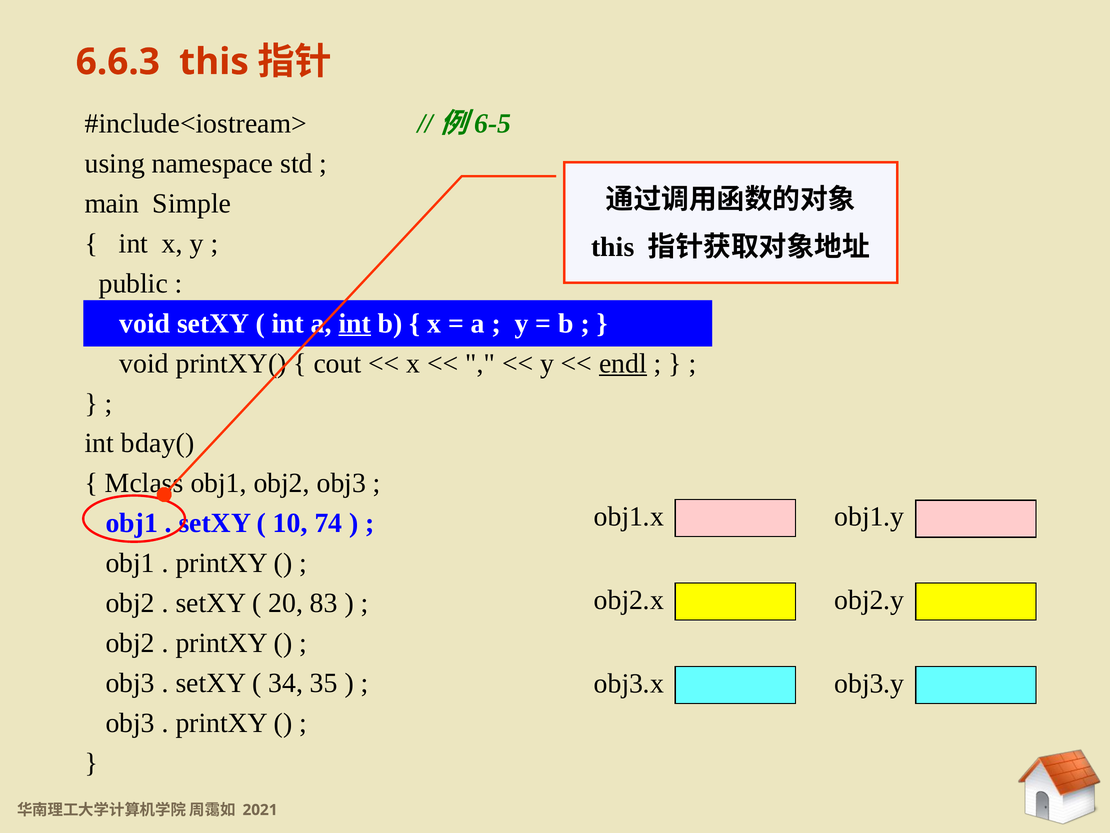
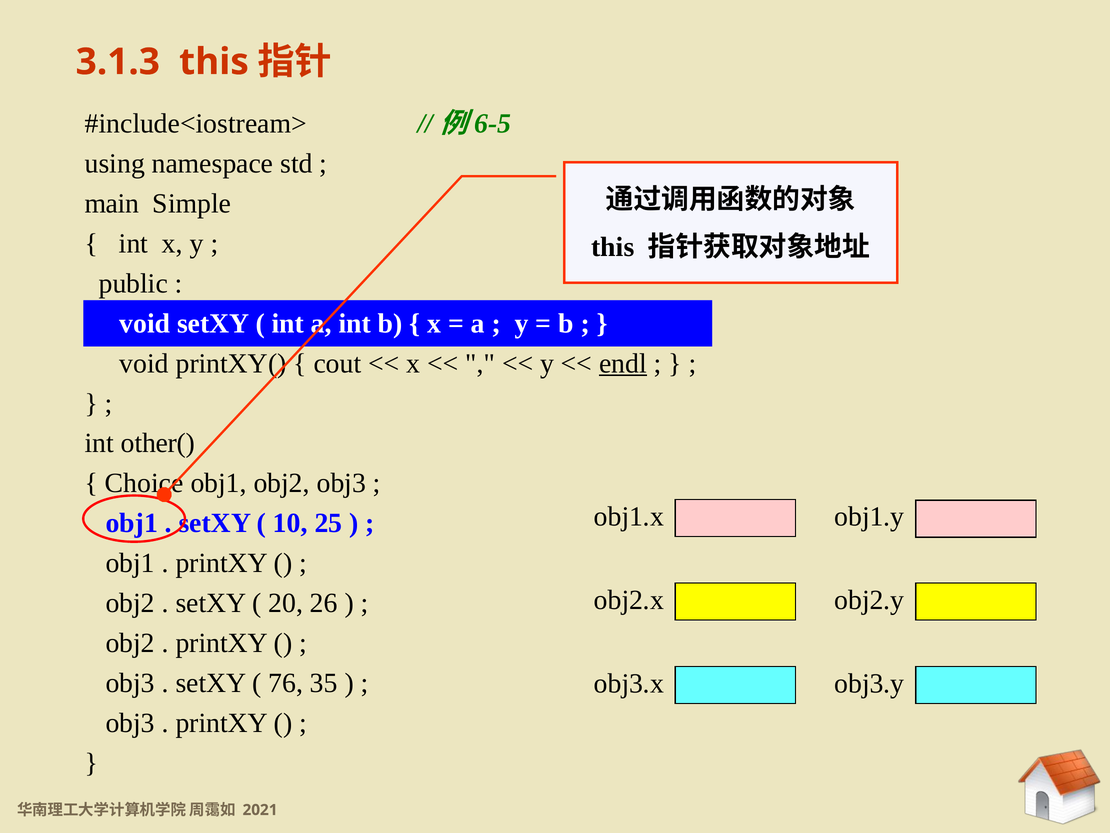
6.6.3: 6.6.3 -> 3.1.3
int at (355, 323) underline: present -> none
bday(: bday( -> other(
Mclass: Mclass -> Choice
74: 74 -> 25
83: 83 -> 26
34: 34 -> 76
